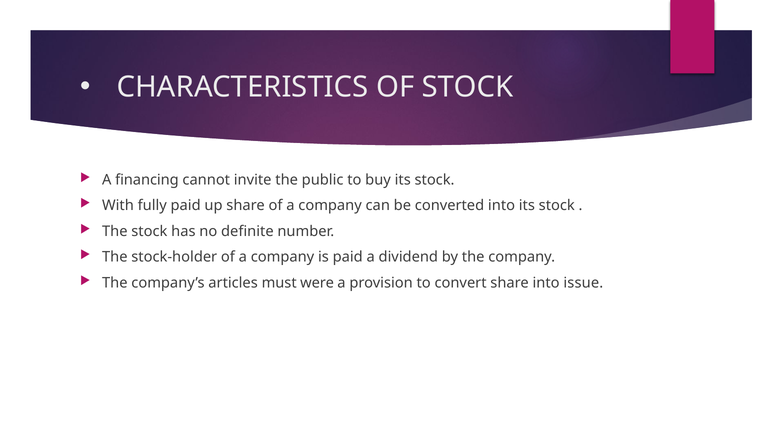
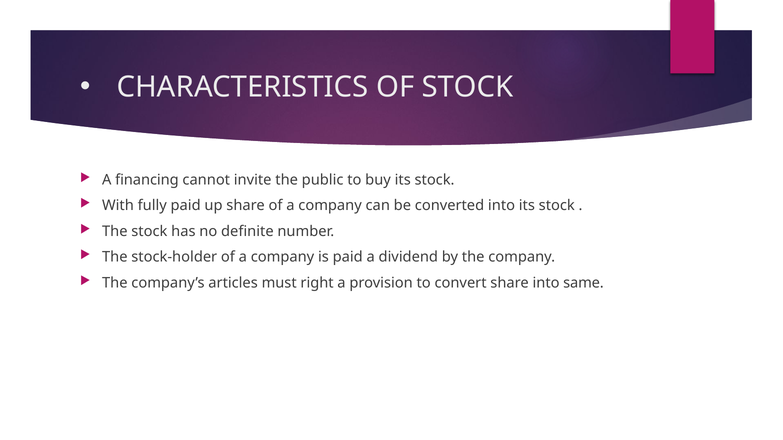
were: were -> right
issue: issue -> same
